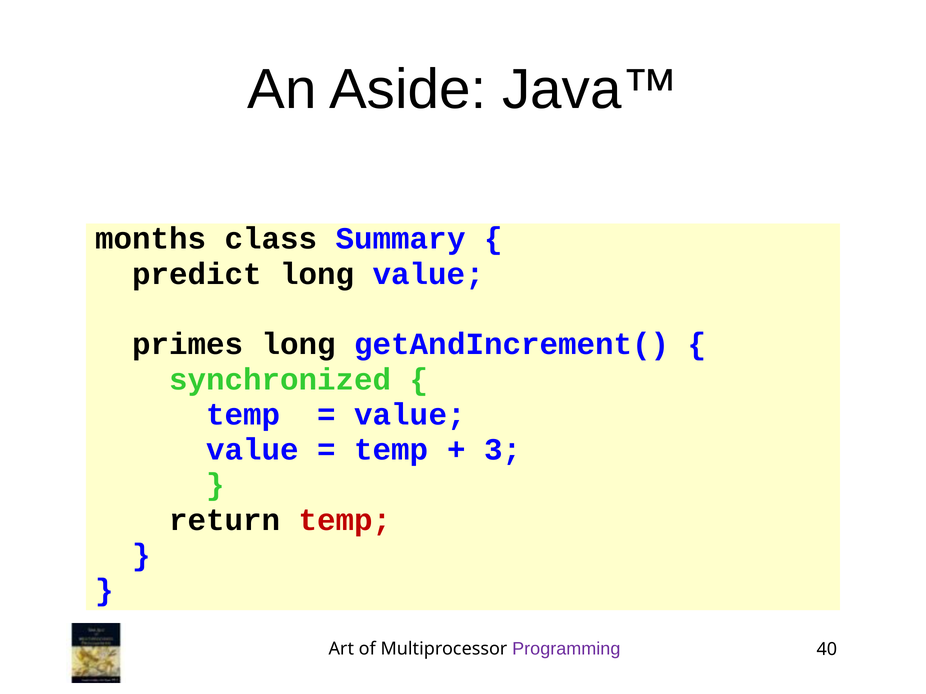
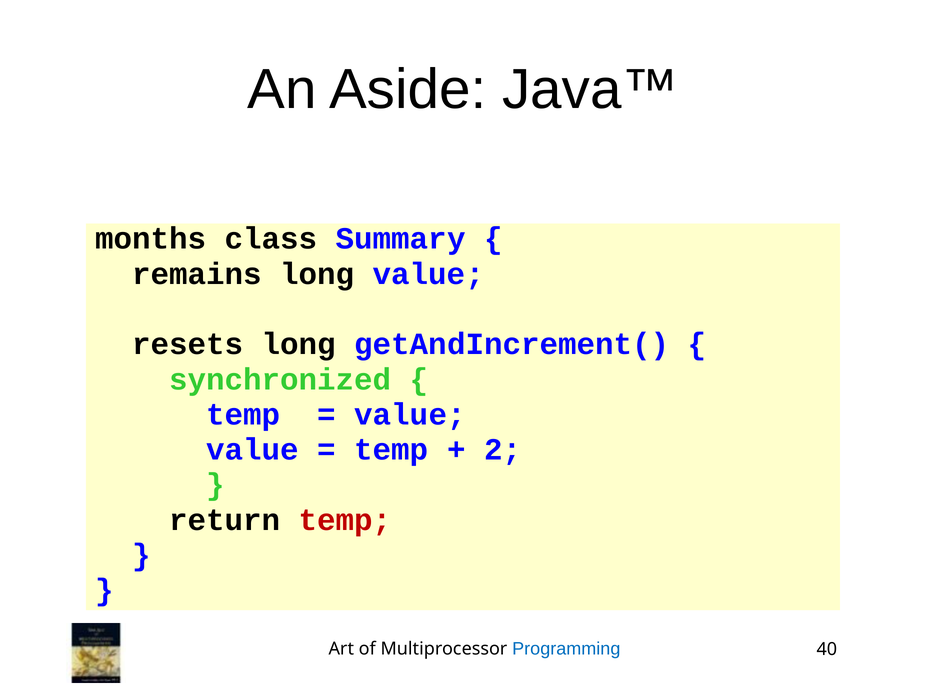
predict: predict -> remains
primes: primes -> resets
3: 3 -> 2
Programming colour: purple -> blue
